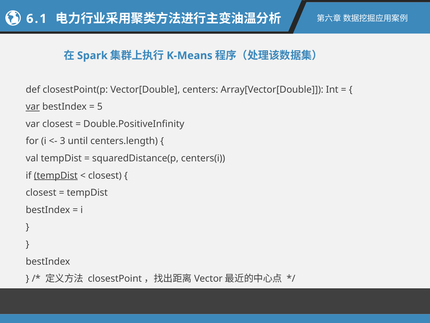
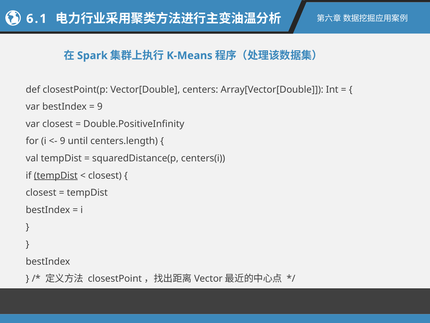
var at (33, 107) underline: present -> none
5 at (100, 107): 5 -> 9
3 at (63, 141): 3 -> 9
